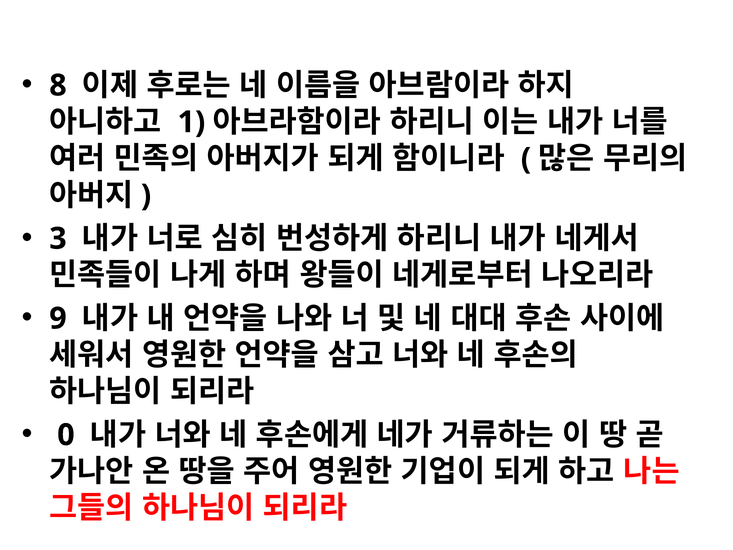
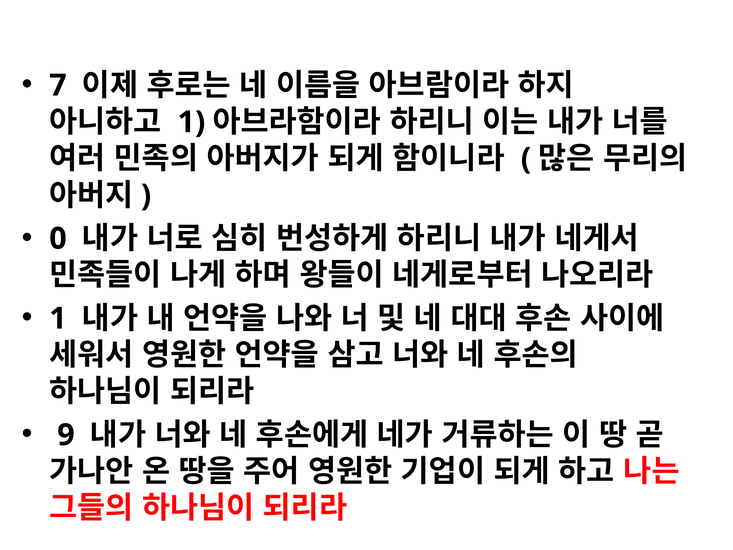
8: 8 -> 7
3: 3 -> 0
9 at (58, 318): 9 -> 1
0: 0 -> 9
